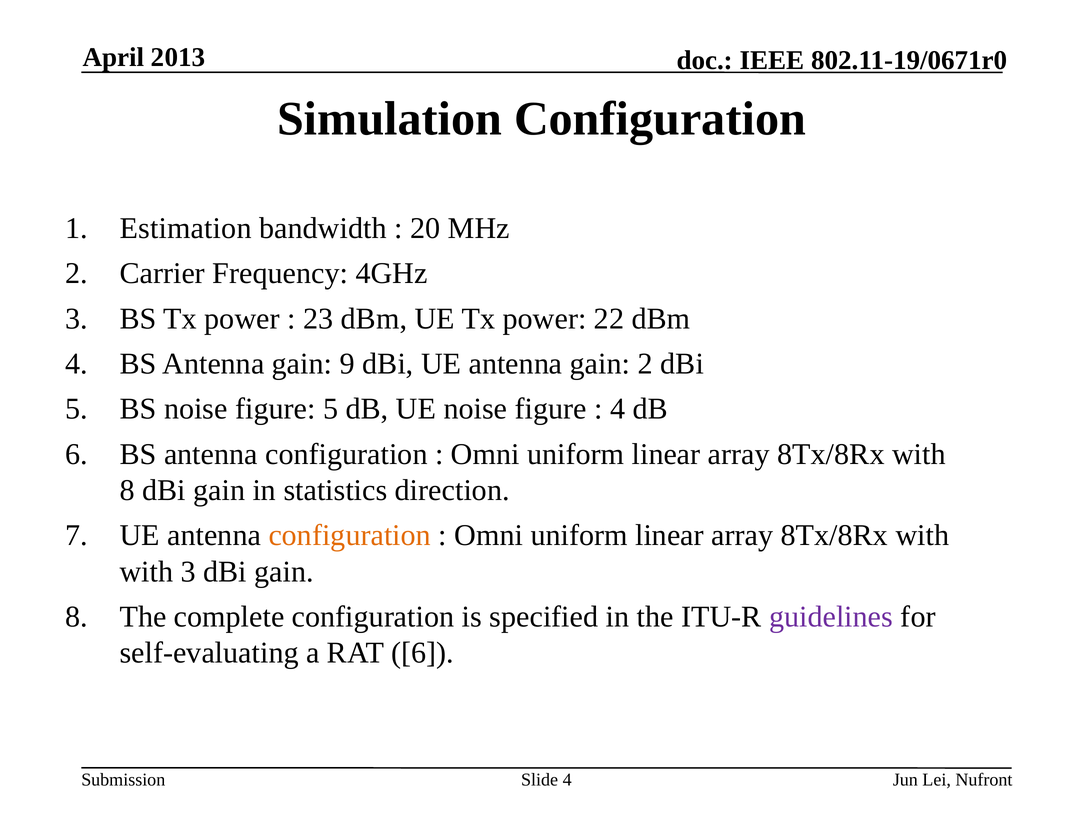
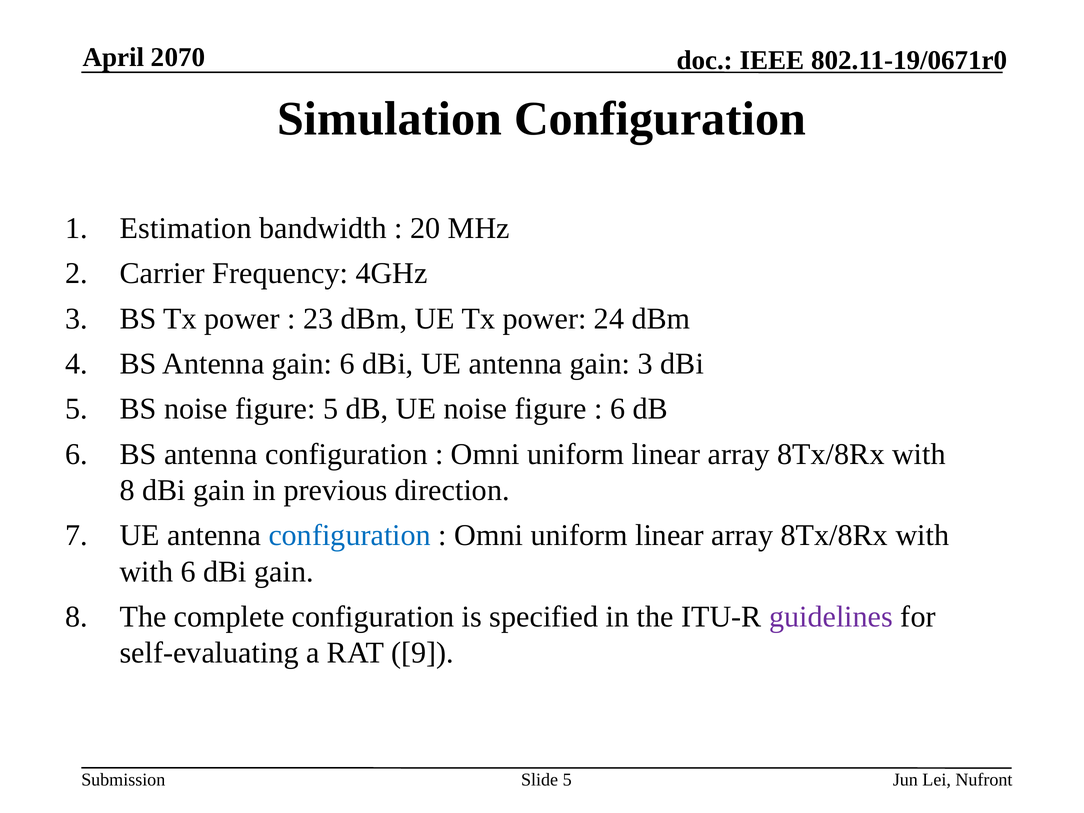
2013: 2013 -> 2070
22: 22 -> 24
gain 9: 9 -> 6
gain 2: 2 -> 3
4 at (618, 409): 4 -> 6
statistics: statistics -> previous
configuration at (350, 536) colour: orange -> blue
with 3: 3 -> 6
RAT 6: 6 -> 9
Slide 4: 4 -> 5
